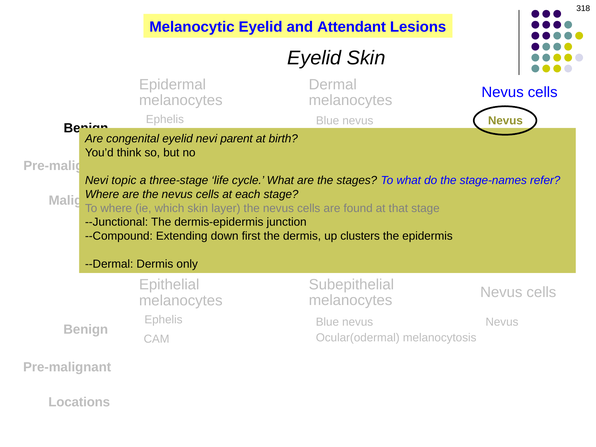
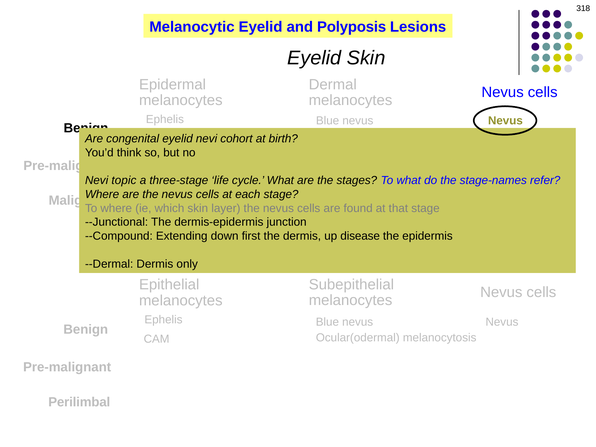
Attendant: Attendant -> Polyposis
parent: parent -> cohort
clusters: clusters -> disease
Locations: Locations -> Perilimbal
